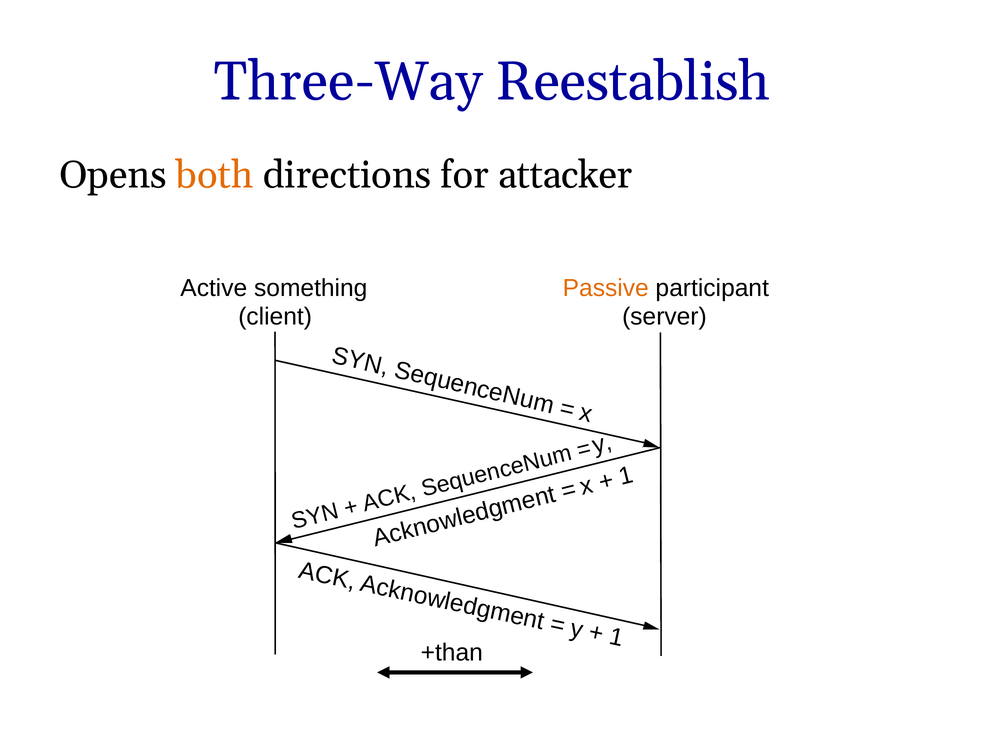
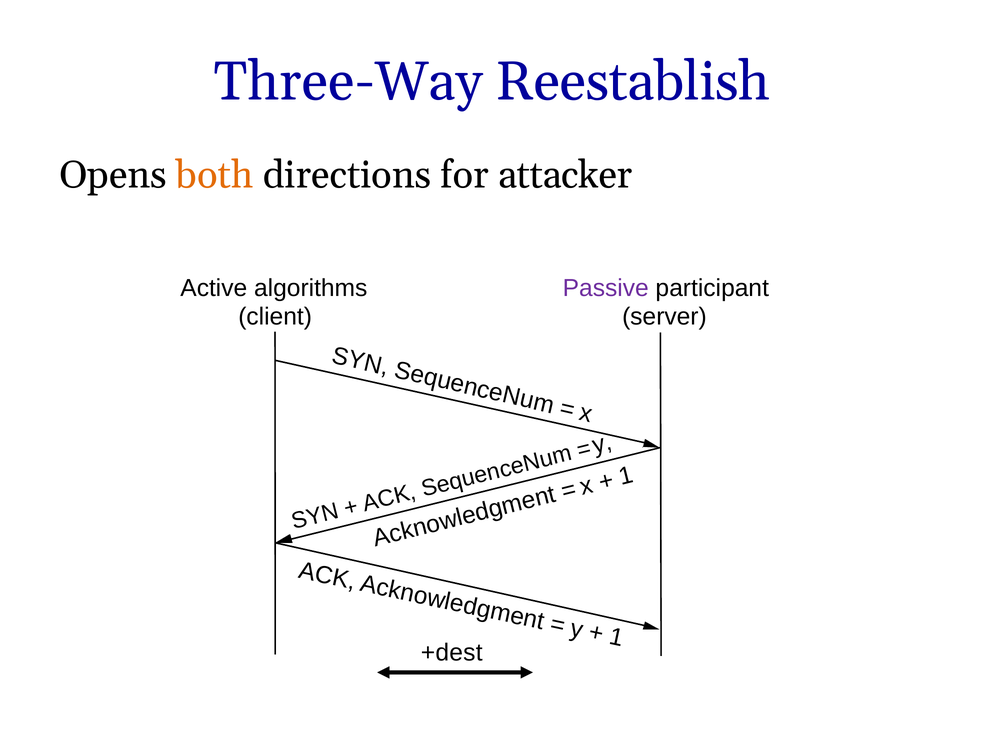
something: something -> algorithms
Passive colour: orange -> purple
+than: +than -> +dest
